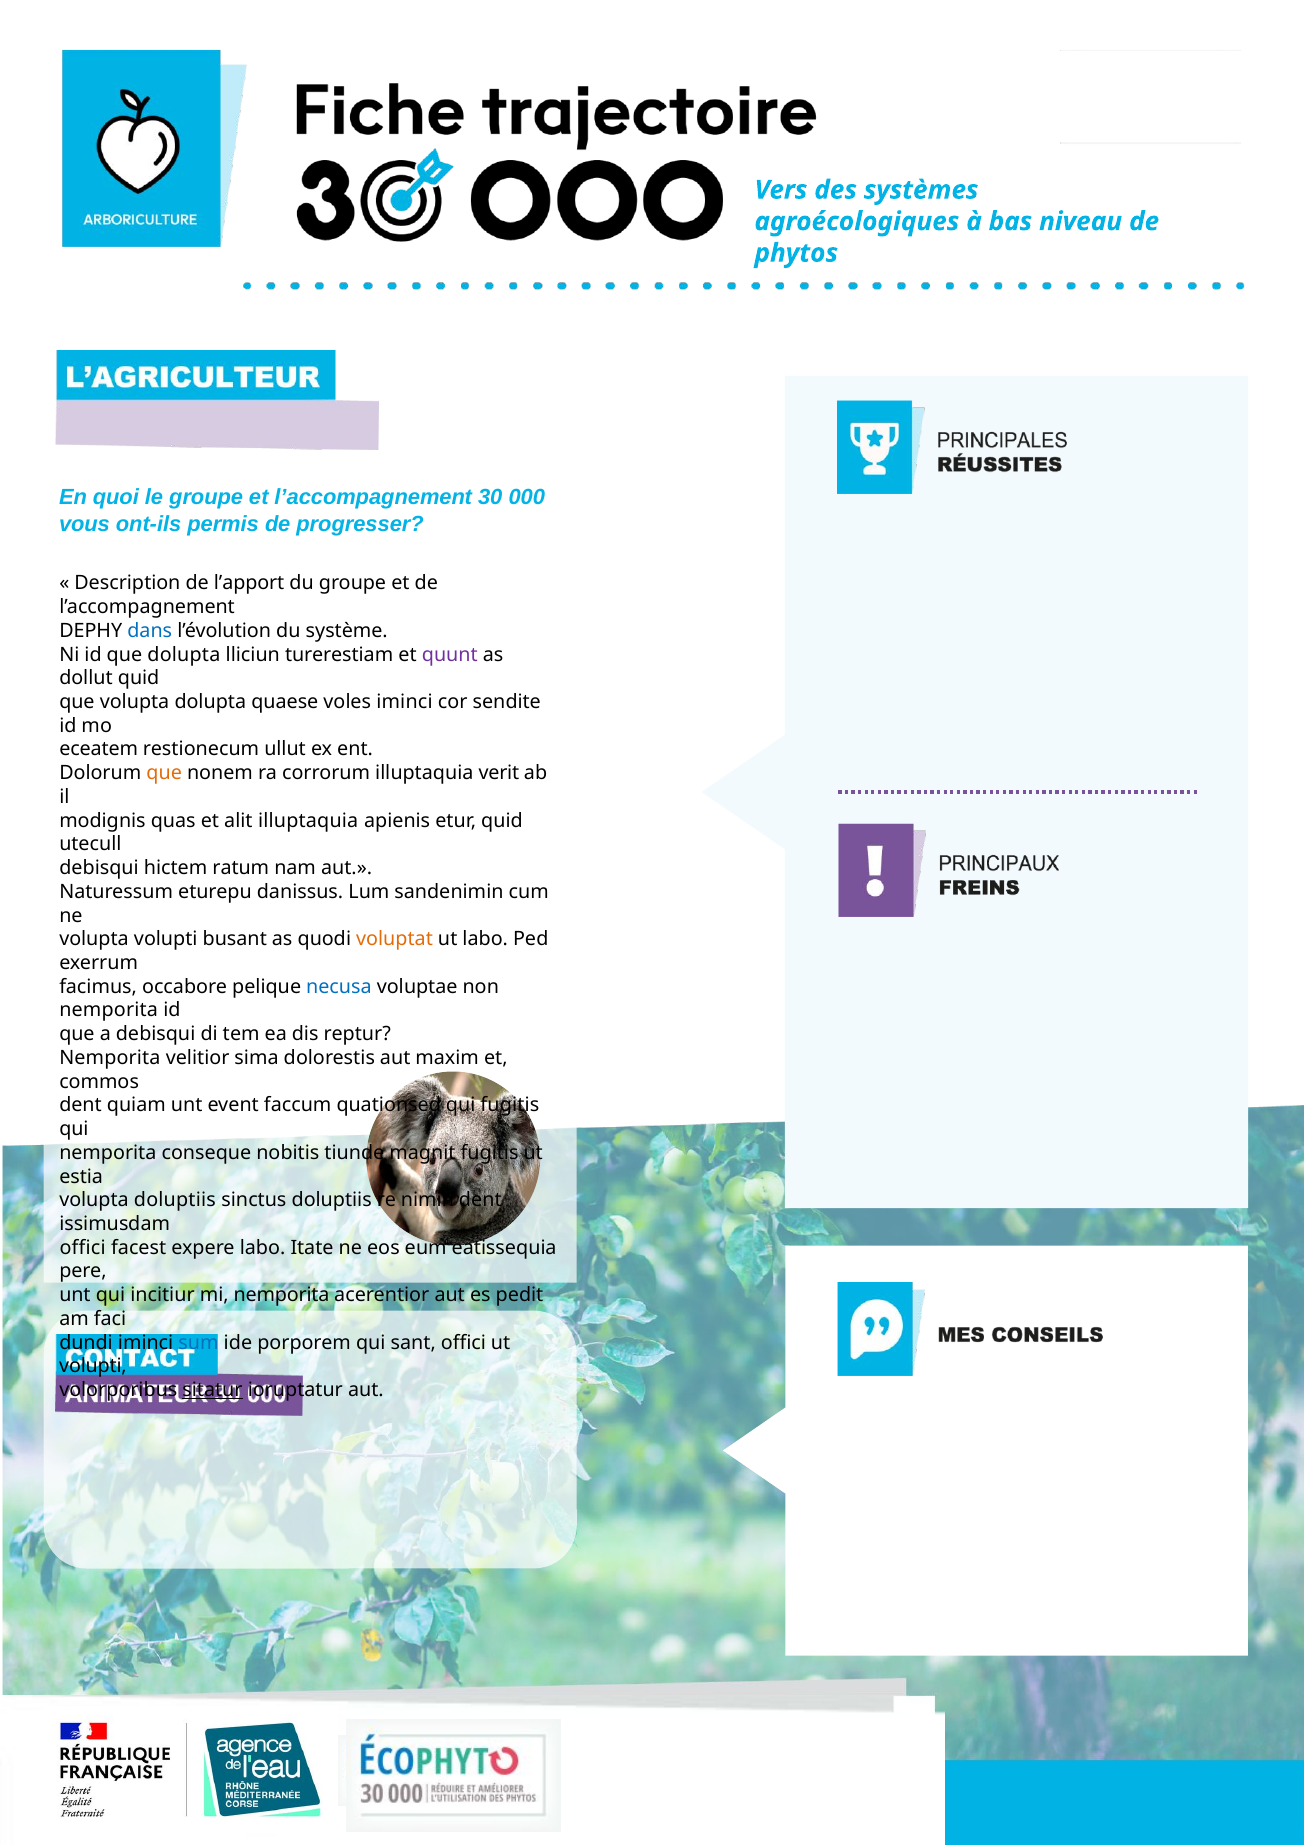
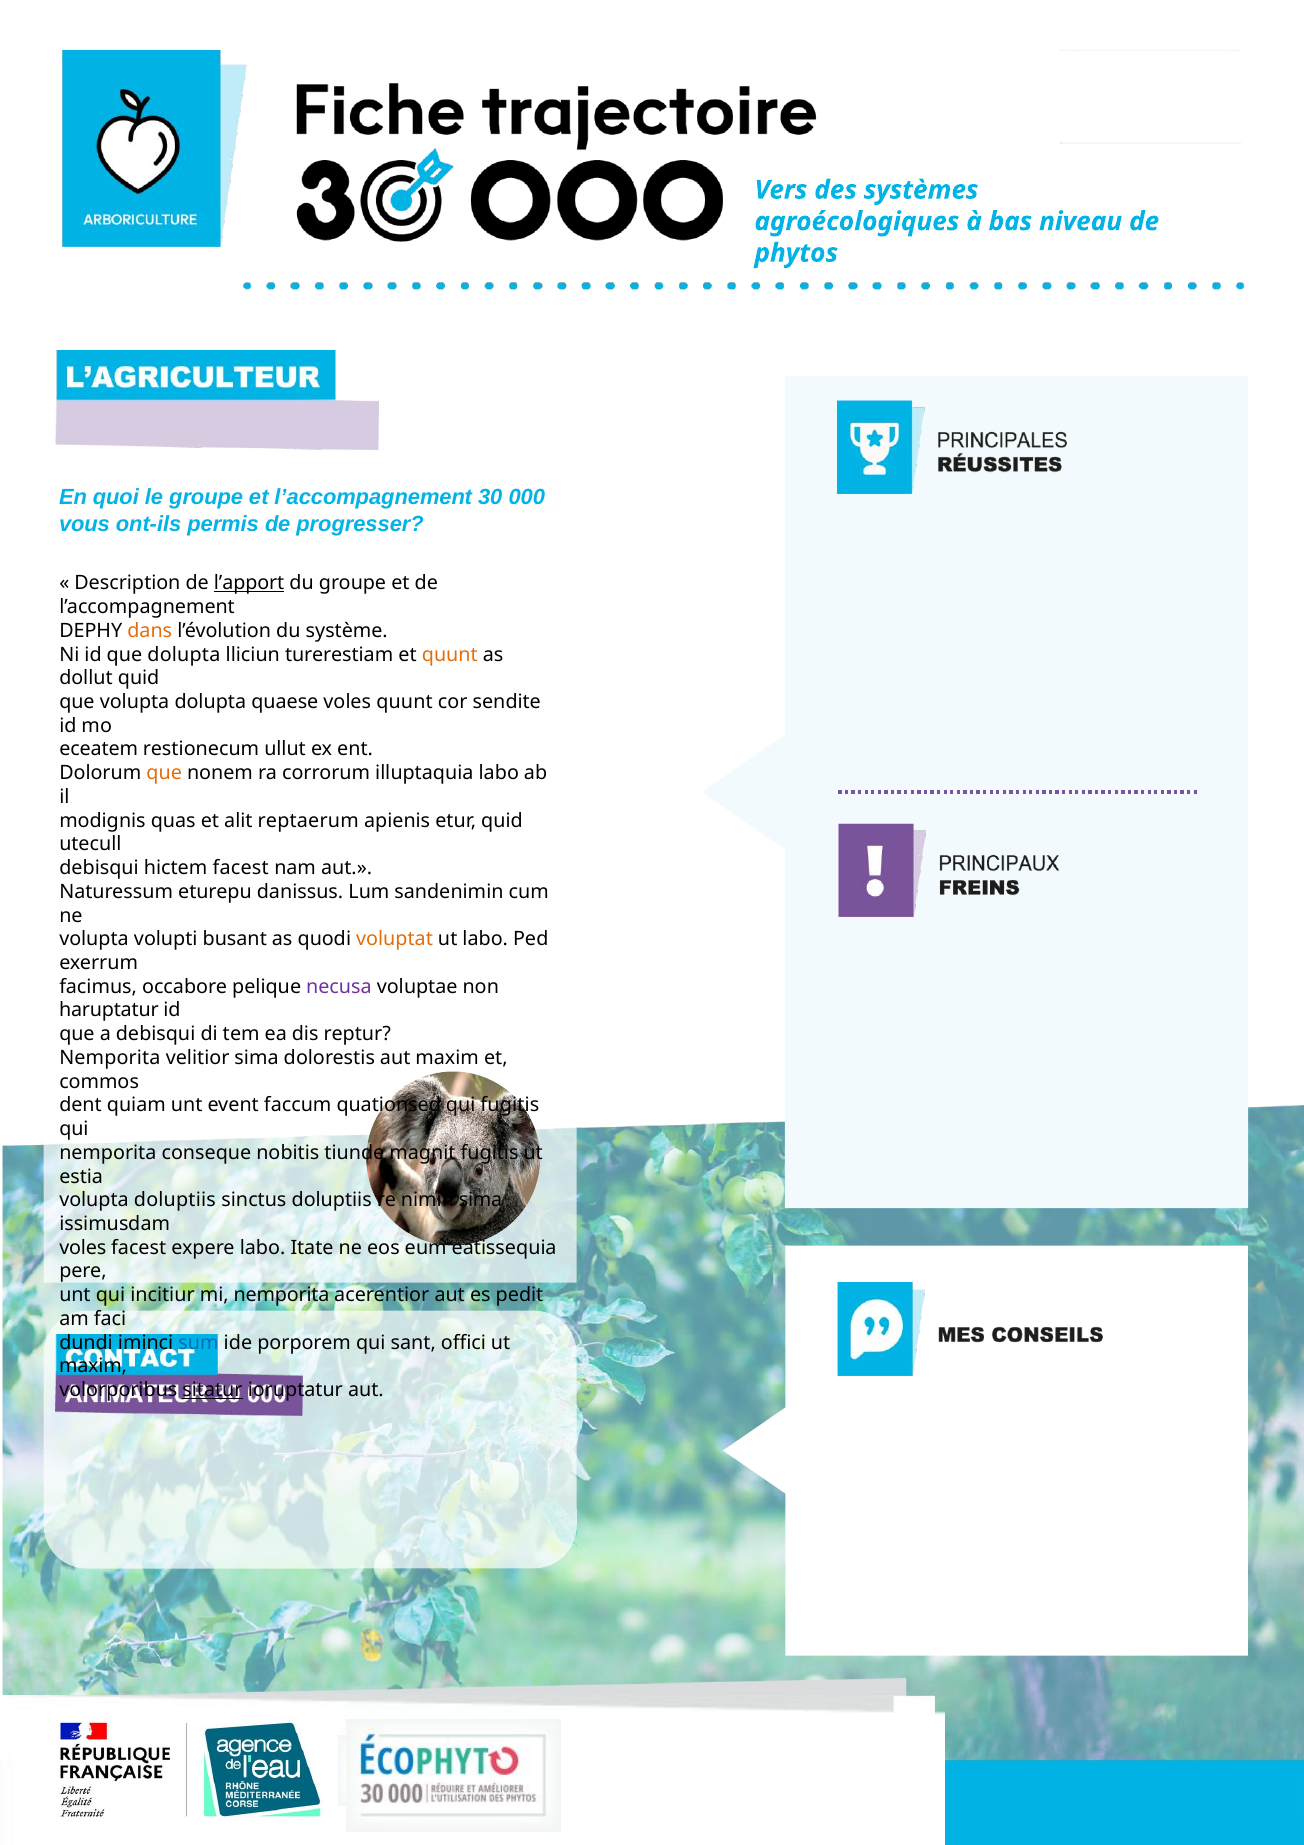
l’apport underline: none -> present
dans colour: blue -> orange
quunt at (450, 654) colour: purple -> orange
voles iminci: iminci -> quunt
illuptaquia verit: verit -> labo
alit illuptaquia: illuptaquia -> reptaerum
hictem ratum: ratum -> facest
necusa colour: blue -> purple
nemporita at (109, 1010): nemporita -> haruptatur
nimin dent: dent -> sima
offici at (83, 1247): offici -> voles
volupti at (93, 1366): volupti -> maxim
